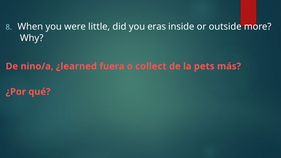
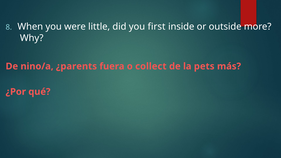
eras: eras -> first
¿learned: ¿learned -> ¿parents
